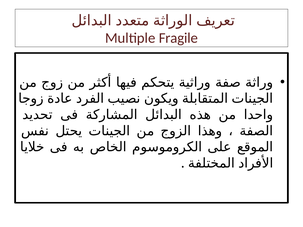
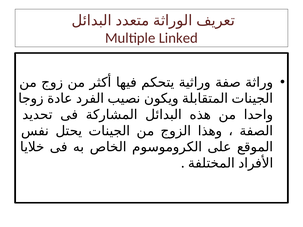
Fragile: Fragile -> Linked
